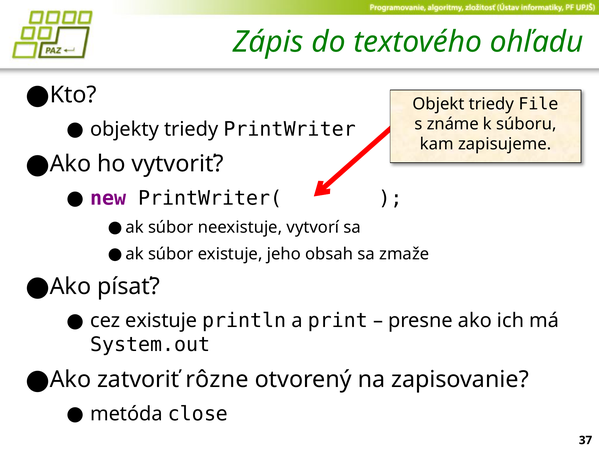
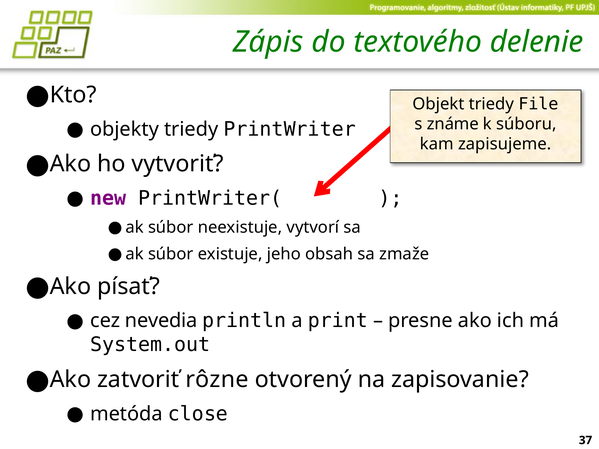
ohľadu: ohľadu -> delenie
cez existuje: existuje -> nevedia
